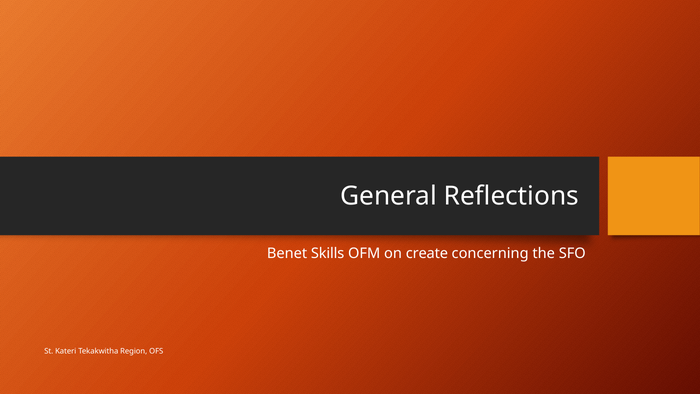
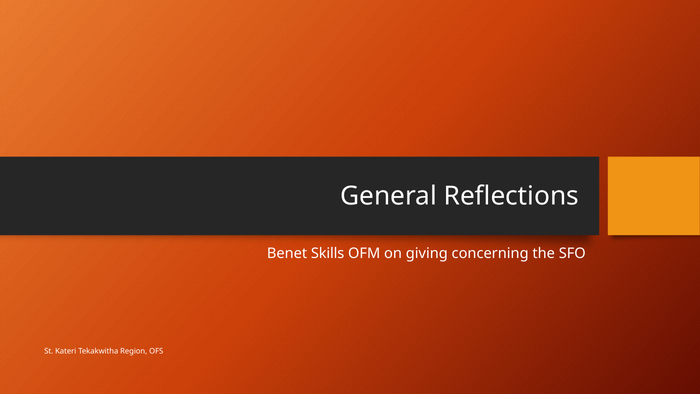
create: create -> giving
